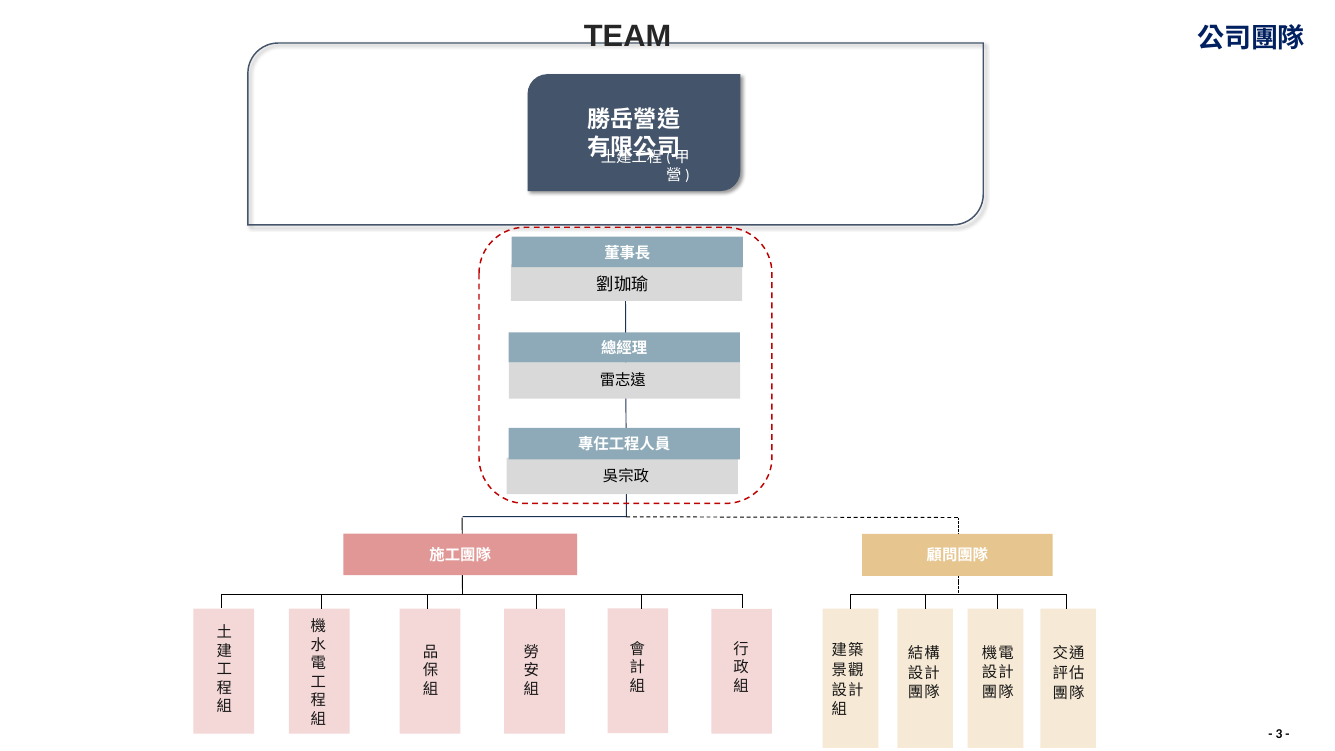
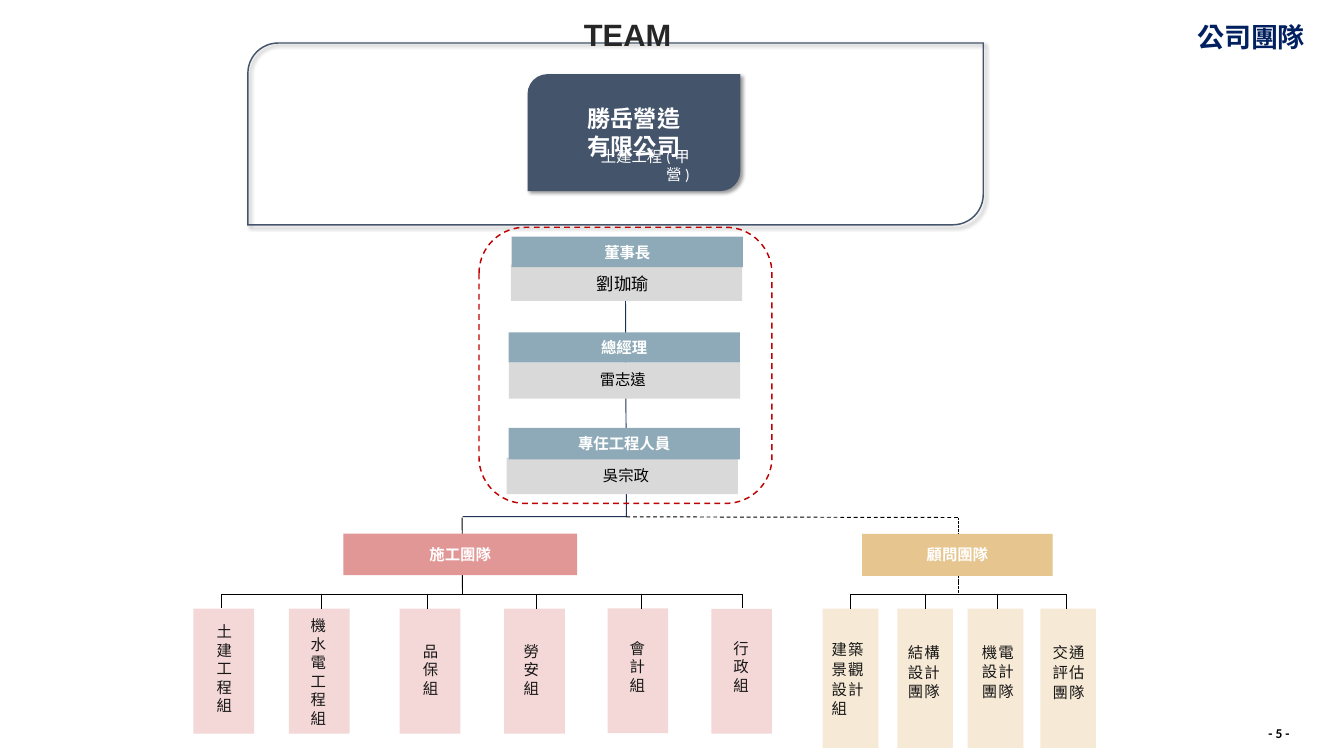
3: 3 -> 5
